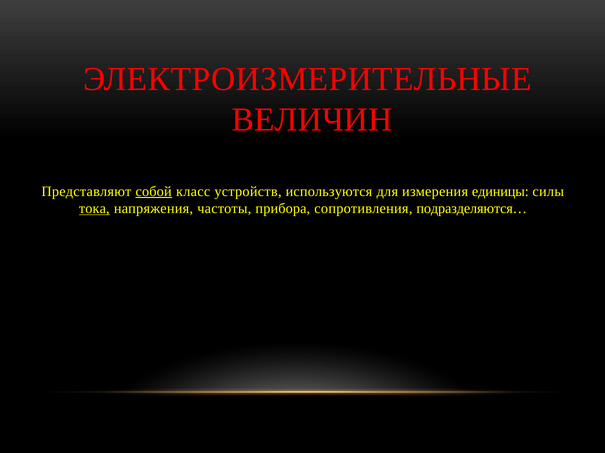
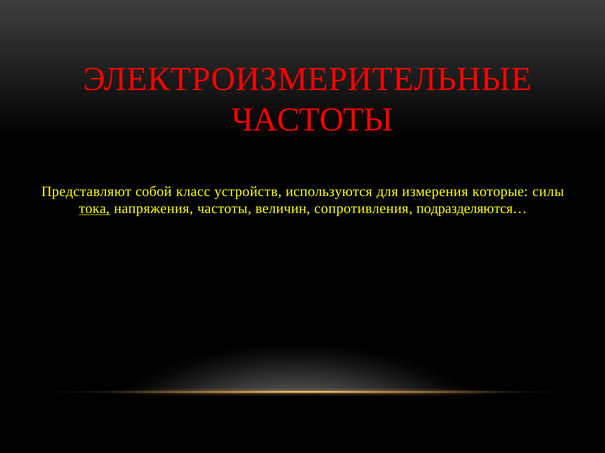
ВЕЛИЧИН at (312, 120): ВЕЛИЧИН -> ЧАСТОТЫ
собой underline: present -> none
единицы: единицы -> которые
прибора: прибора -> величин
